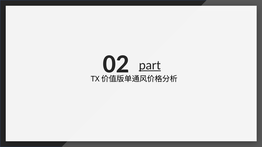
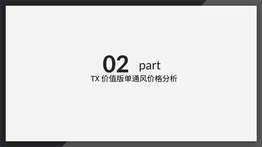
part underline: present -> none
